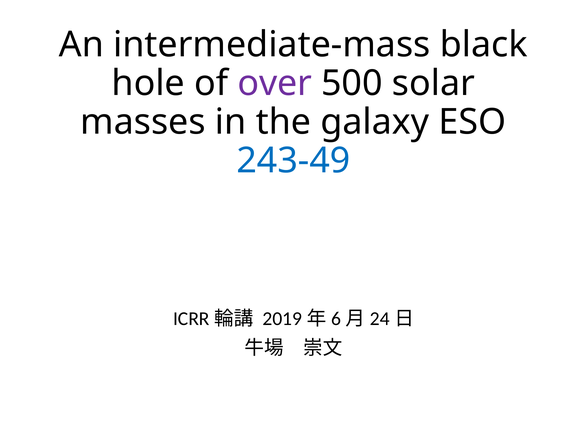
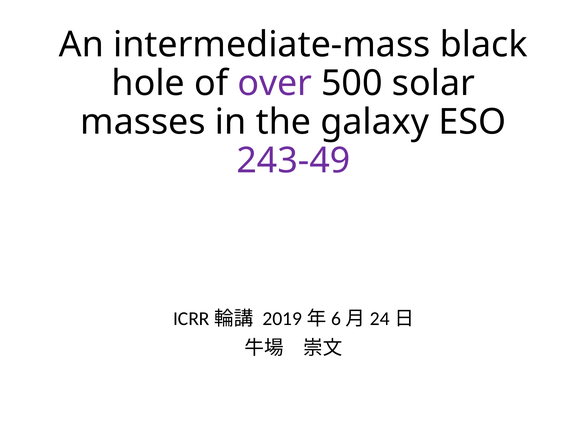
243-49 colour: blue -> purple
